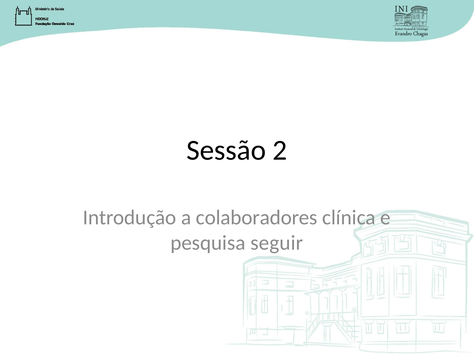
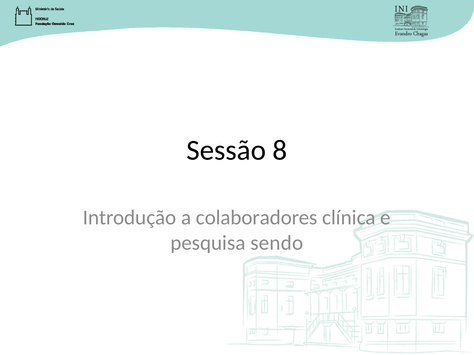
2: 2 -> 8
seguir: seguir -> sendo
